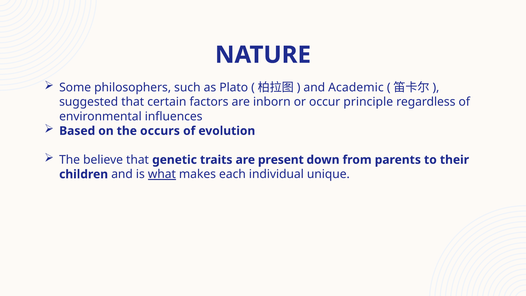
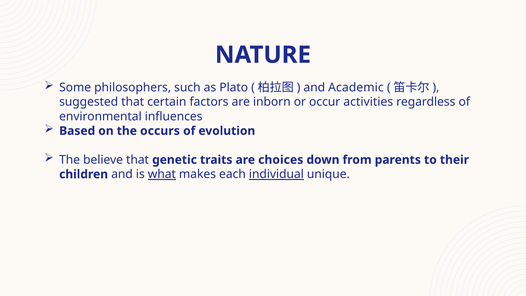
principle: principle -> activities
present: present -> choices
individual underline: none -> present
